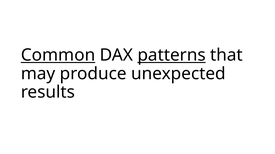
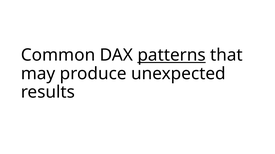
Common underline: present -> none
